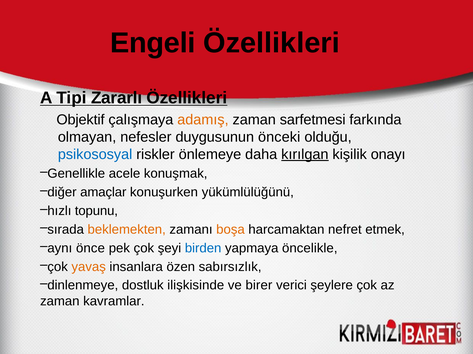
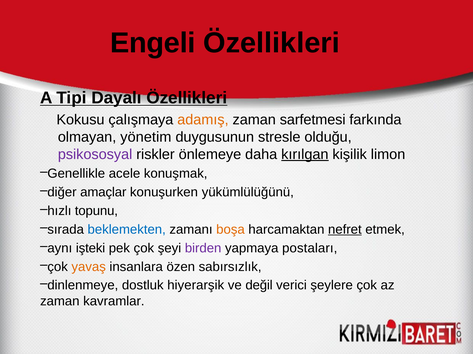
Zararlı: Zararlı -> Dayalı
Objektif: Objektif -> Kokusu
nefesler: nefesler -> yönetim
önceki: önceki -> stresle
psikososyal colour: blue -> purple
onayı: onayı -> limon
beklemekten colour: orange -> blue
nefret underline: none -> present
önce: önce -> işteki
birden colour: blue -> purple
öncelikle: öncelikle -> postaları
ilişkisinde: ilişkisinde -> hiyerarşik
birer: birer -> değil
